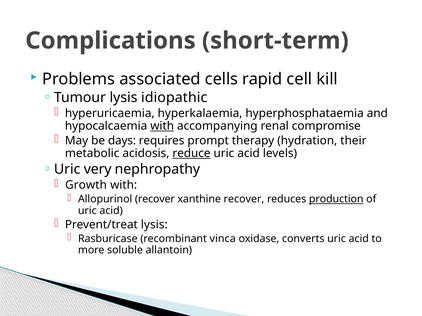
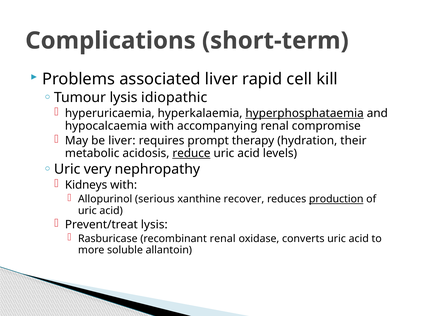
associated cells: cells -> liver
hyperphosphataemia underline: none -> present
with at (162, 126) underline: present -> none
be days: days -> liver
Growth: Growth -> Kidneys
Allopurinol recover: recover -> serious
recombinant vinca: vinca -> renal
